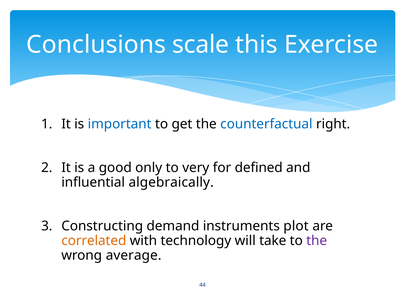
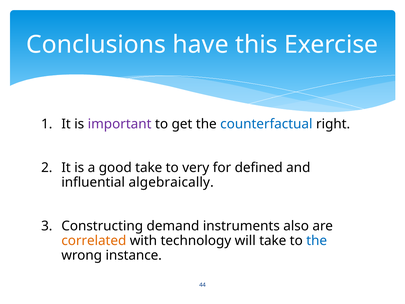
scale: scale -> have
important colour: blue -> purple
good only: only -> take
plot: plot -> also
the at (317, 241) colour: purple -> blue
average: average -> instance
